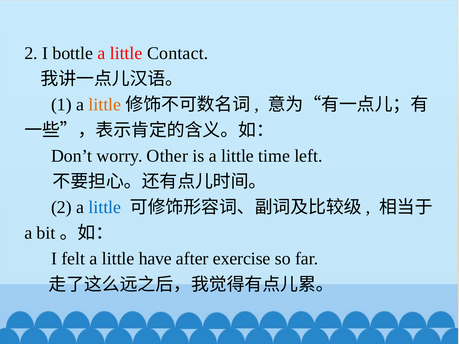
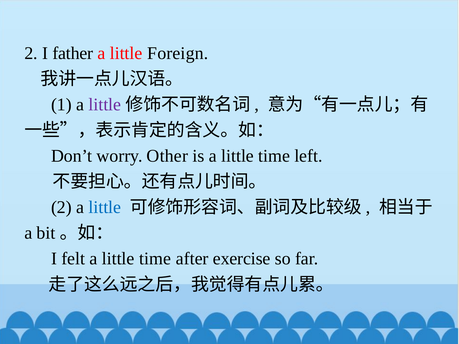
bottle: bottle -> father
Contact: Contact -> Foreign
little at (105, 105) colour: orange -> purple
felt a little have: have -> time
